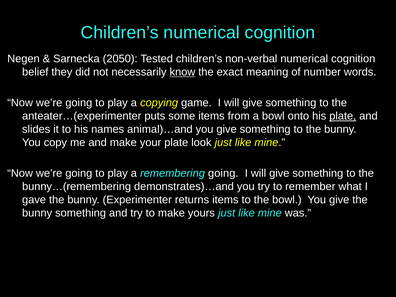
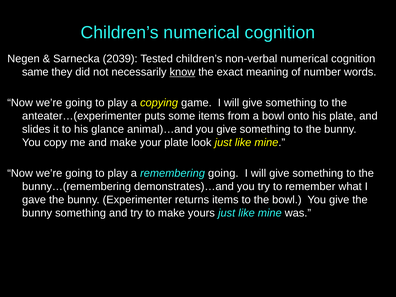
2050: 2050 -> 2039
belief: belief -> same
plate at (343, 116) underline: present -> none
names: names -> glance
